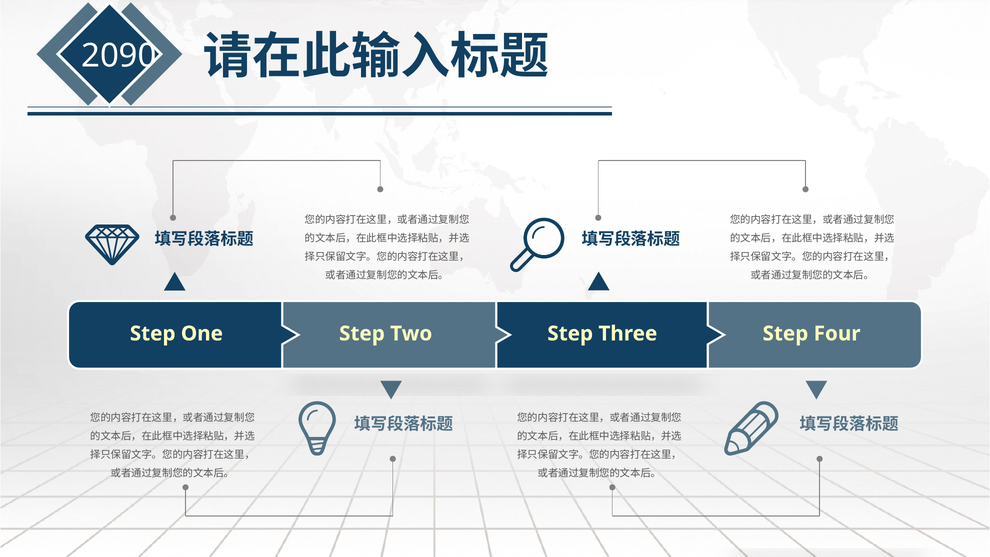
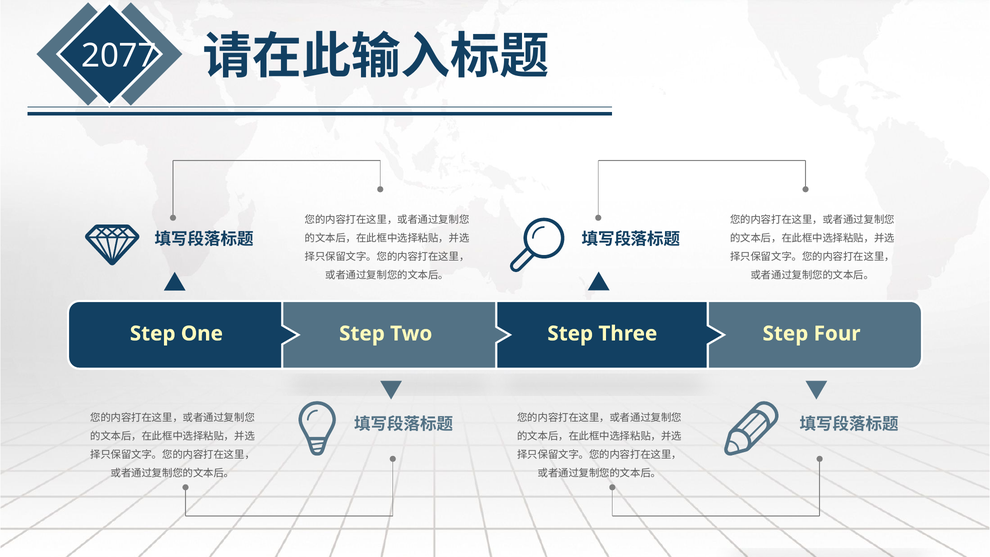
2090: 2090 -> 2077
